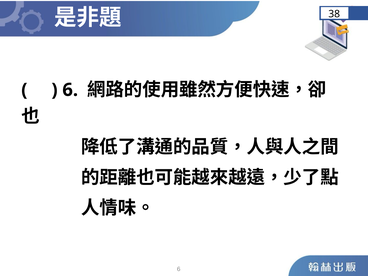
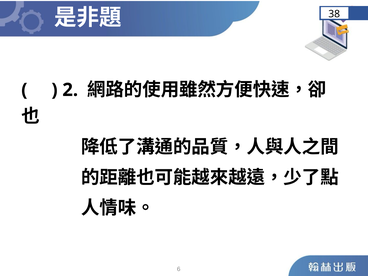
6 at (70, 90): 6 -> 2
